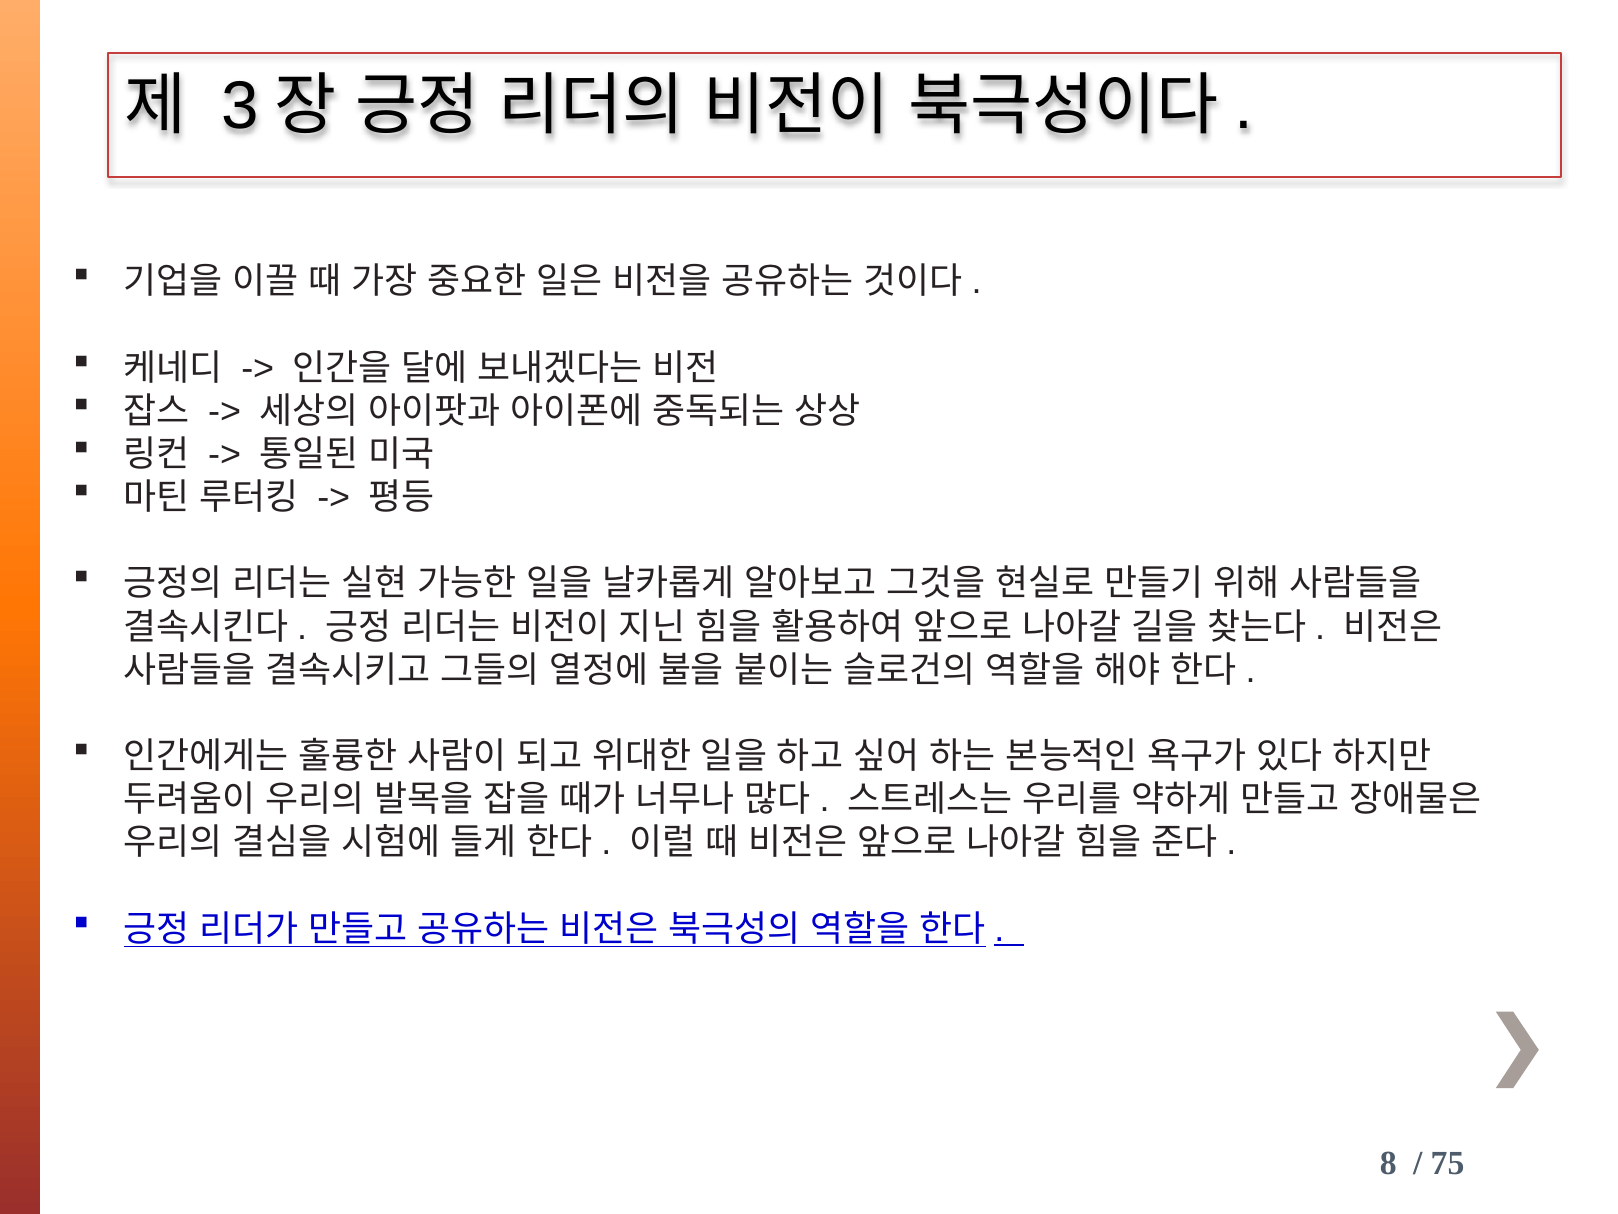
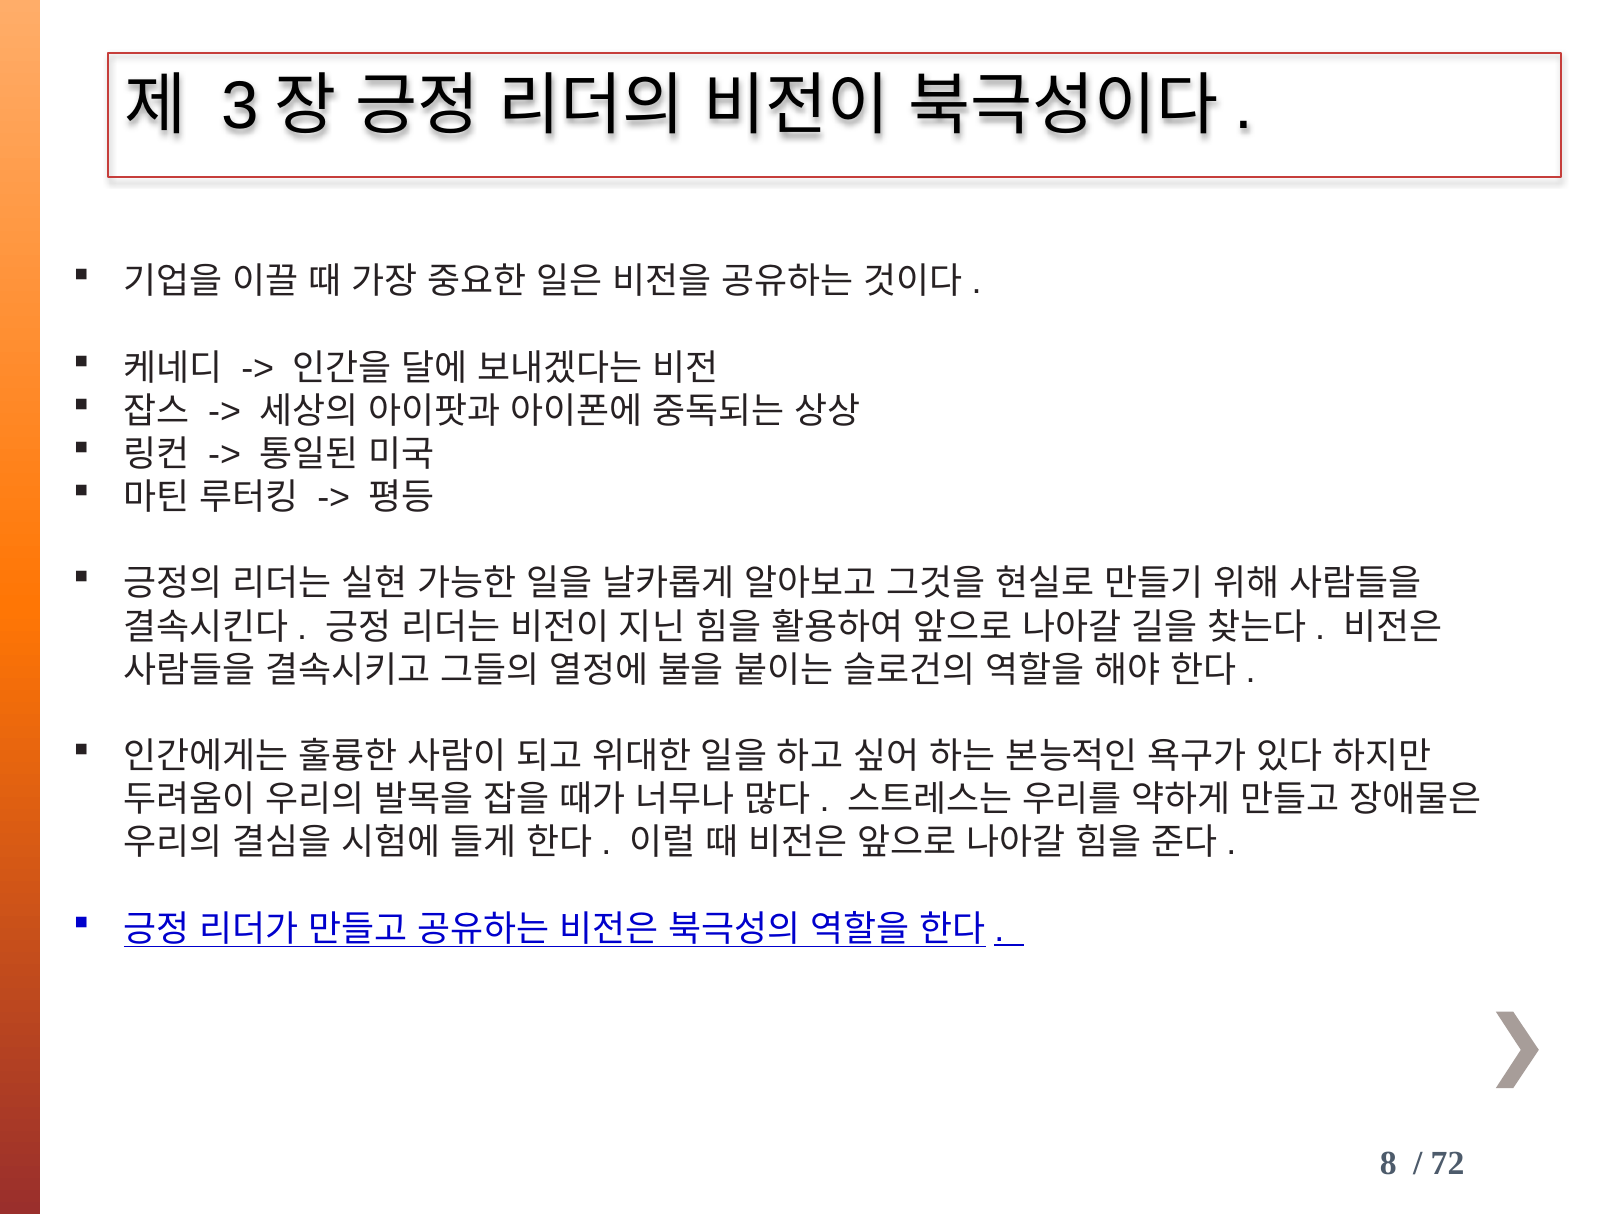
75: 75 -> 72
